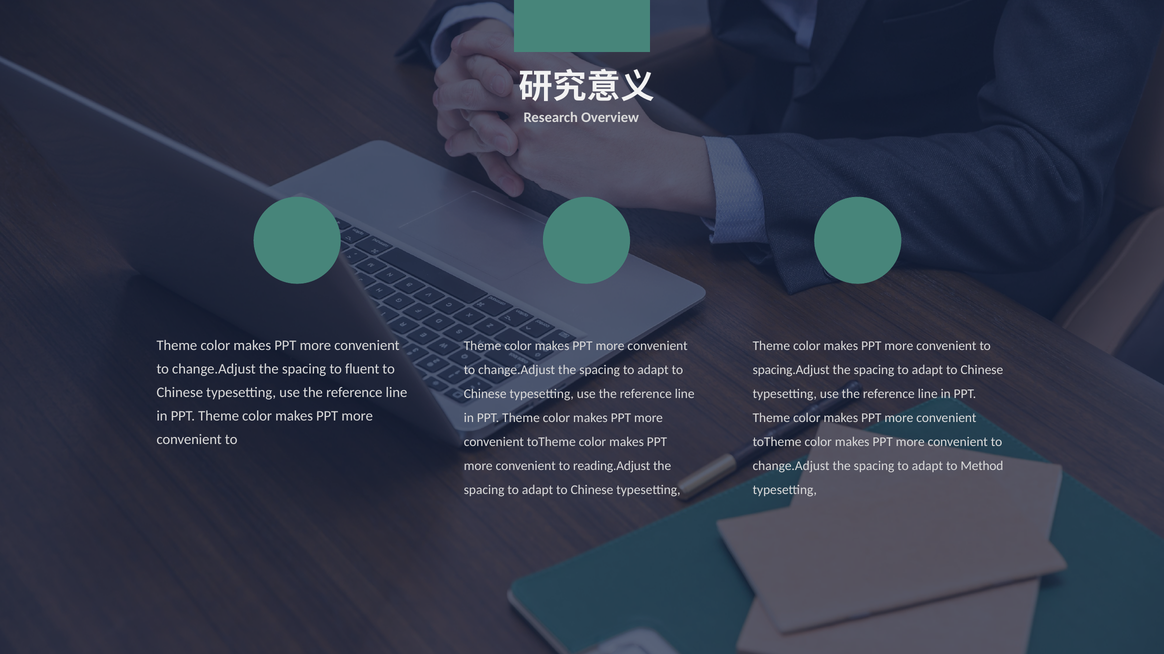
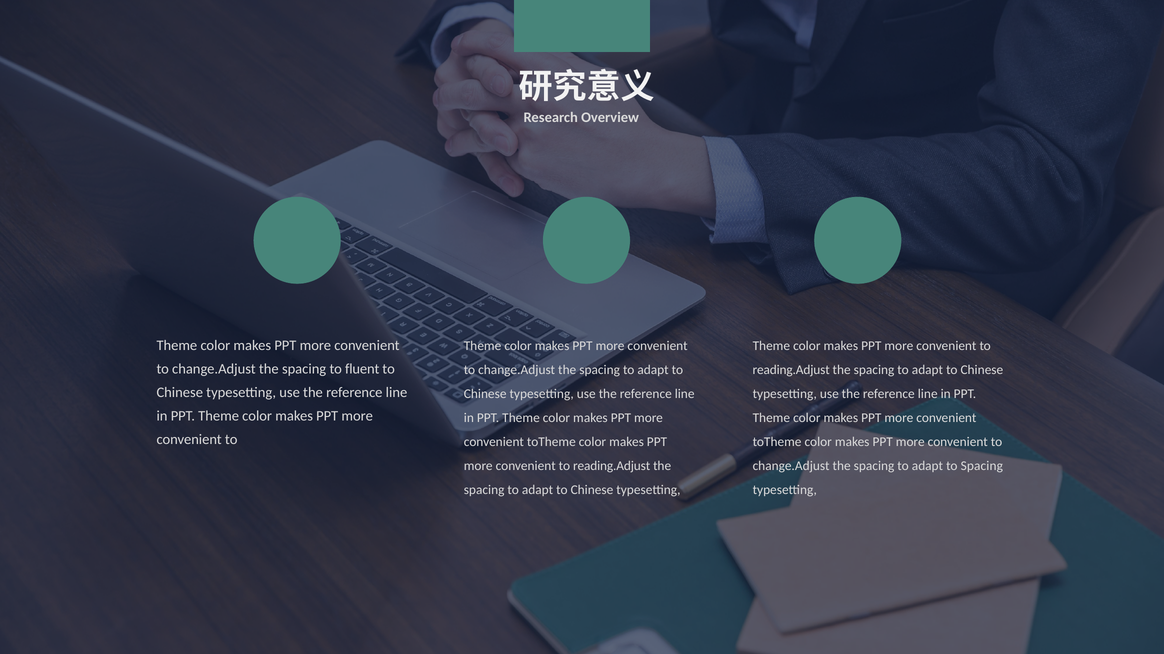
spacing.Adjust at (791, 370): spacing.Adjust -> reading.Adjust
to Method: Method -> Spacing
